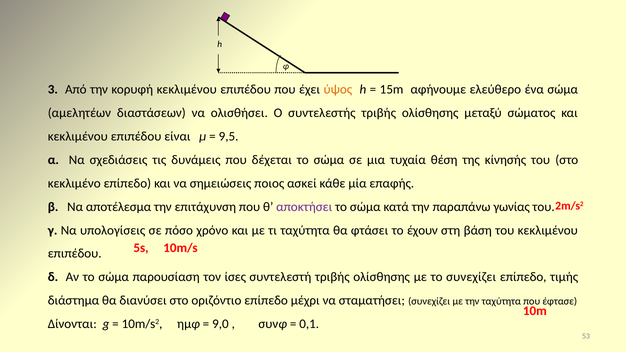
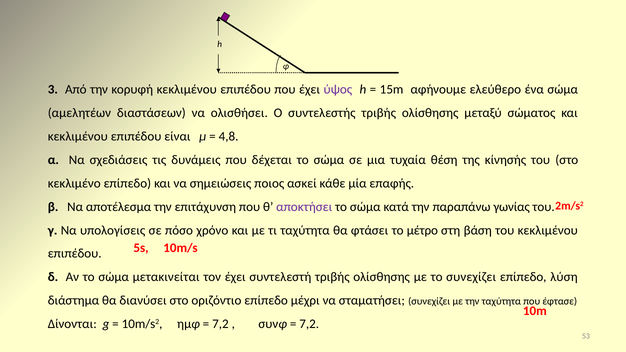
ύψος colour: orange -> purple
9,5: 9,5 -> 4,8
έχουν: έχουν -> μέτρο
παρουσίαση: παρουσίαση -> μετακινείται
τον ίσες: ίσες -> έχει
τιμής: τιμής -> λύση
9,0 at (220, 324): 9,0 -> 7,2
0,1 at (309, 324): 0,1 -> 7,2
